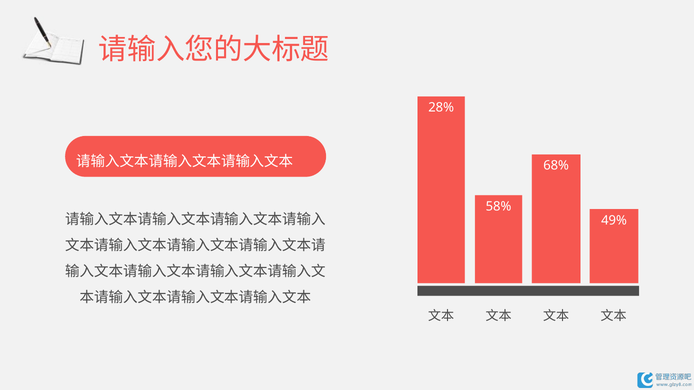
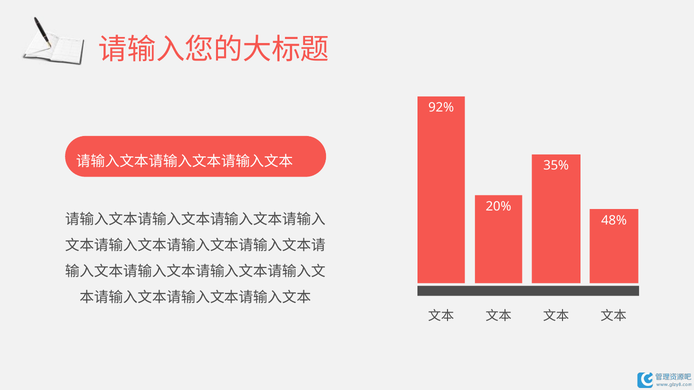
28%: 28% -> 92%
68%: 68% -> 35%
58%: 58% -> 20%
49%: 49% -> 48%
